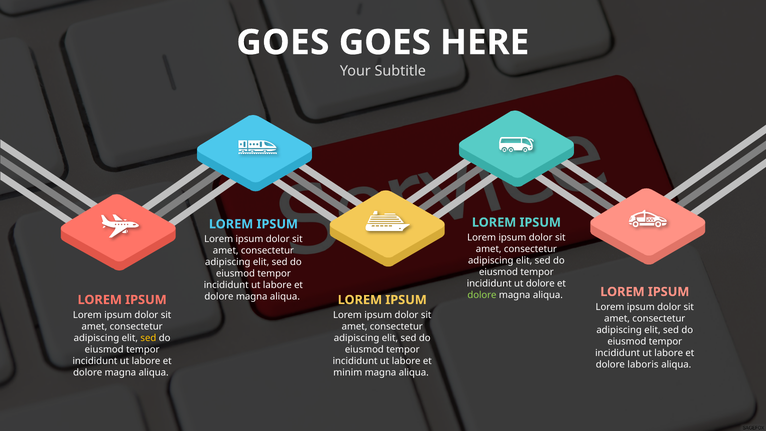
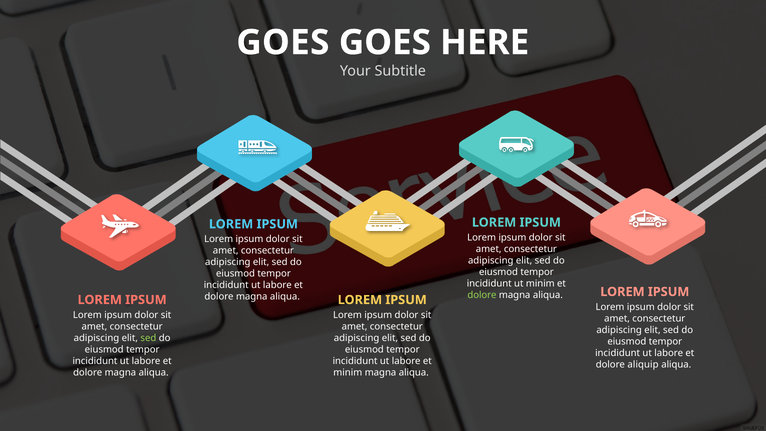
ut dolore: dolore -> minim
sed at (148, 338) colour: yellow -> light green
laboris: laboris -> aliquip
